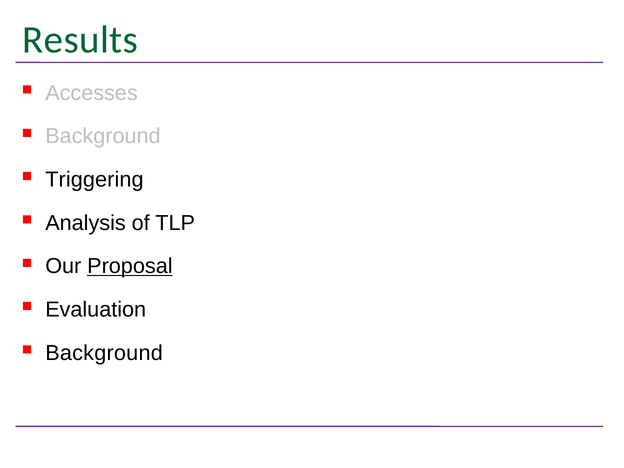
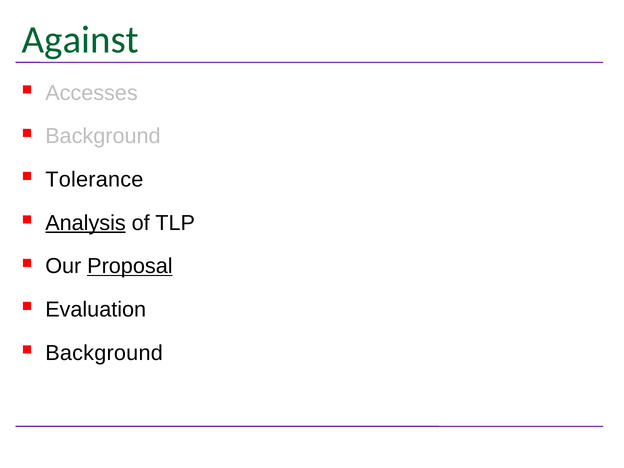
Results: Results -> Against
Triggering: Triggering -> Tolerance
Analysis underline: none -> present
